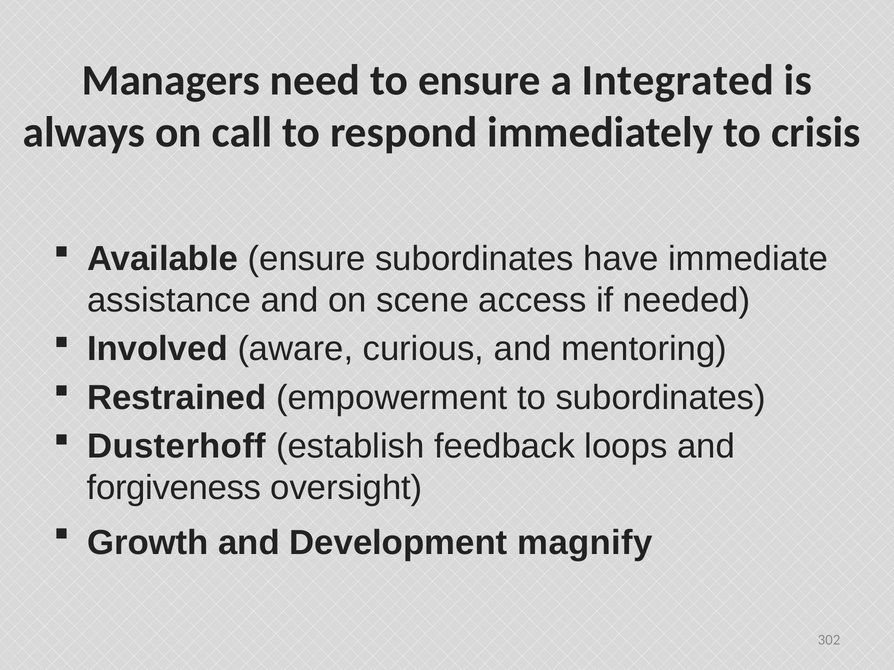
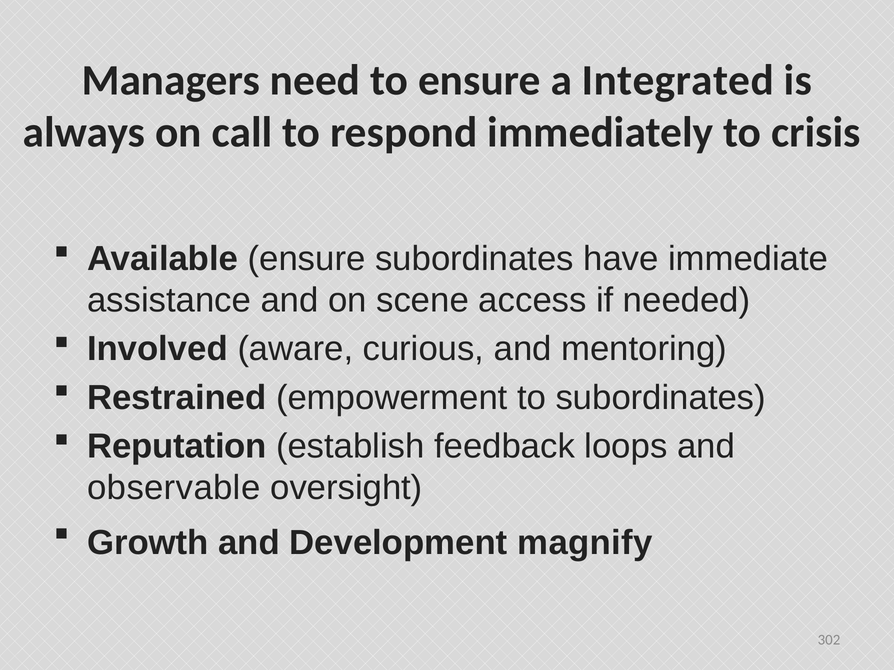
Dusterhoff: Dusterhoff -> Reputation
forgiveness: forgiveness -> observable
